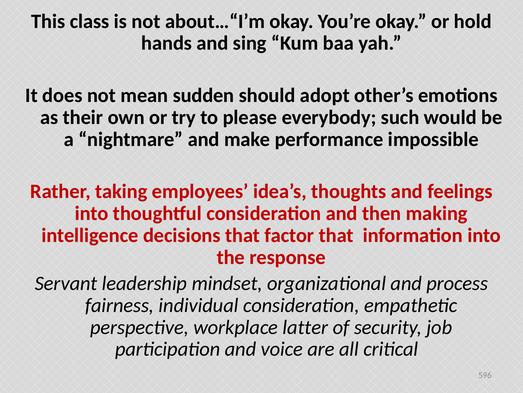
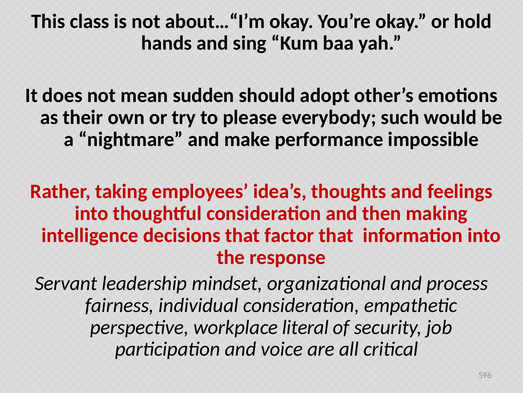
latter: latter -> literal
